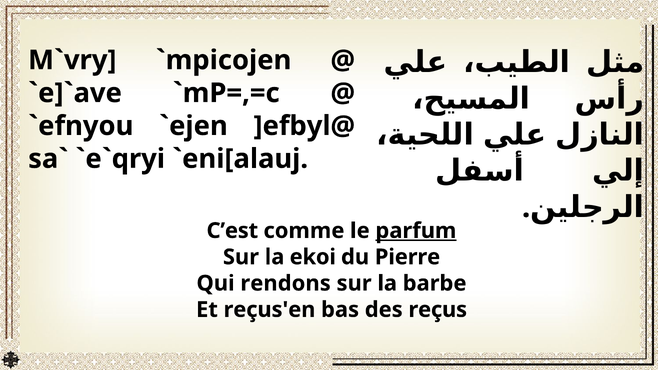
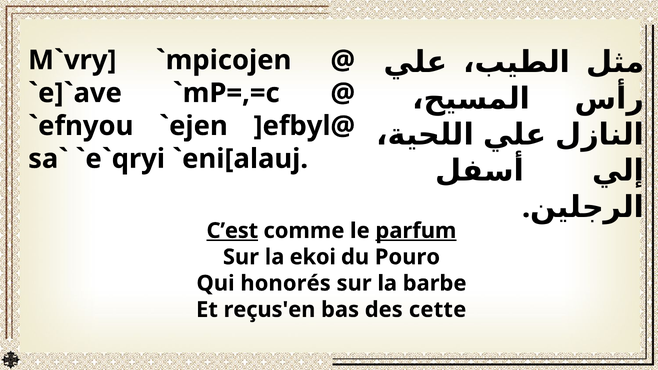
C’est underline: none -> present
Pierre: Pierre -> Pouro
rendons: rendons -> honorés
reçus: reçus -> cette
